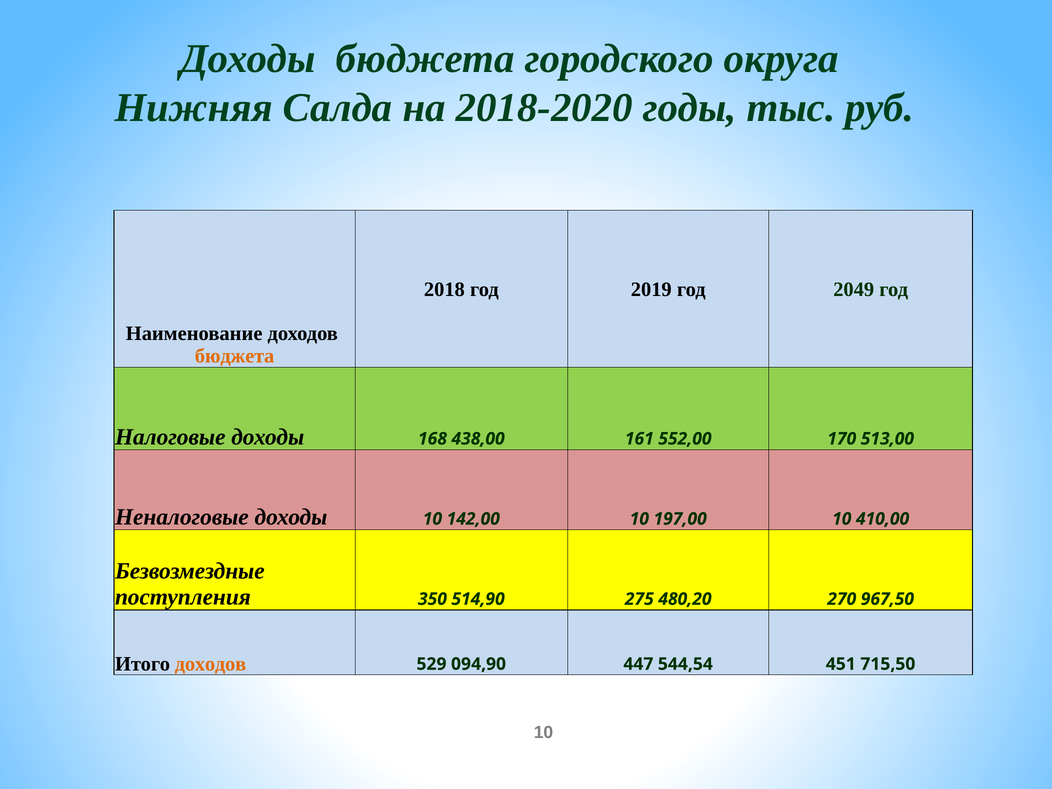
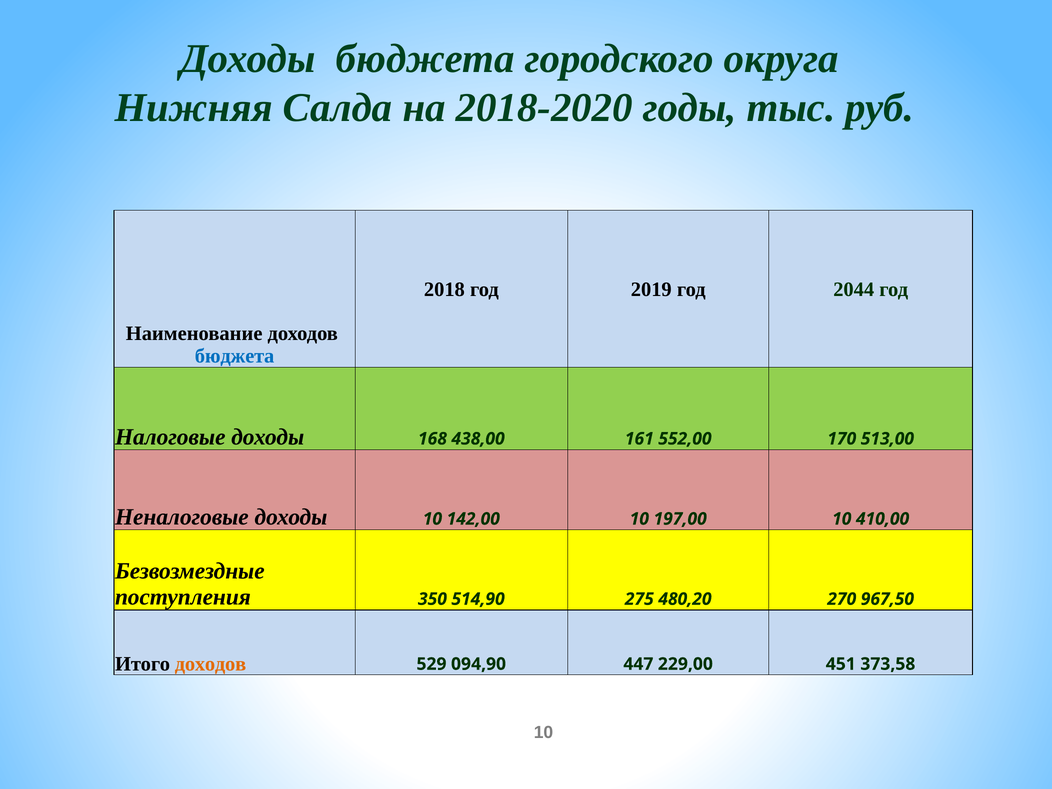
2049: 2049 -> 2044
бюджета at (235, 356) colour: orange -> blue
544,54: 544,54 -> 229,00
715,50: 715,50 -> 373,58
